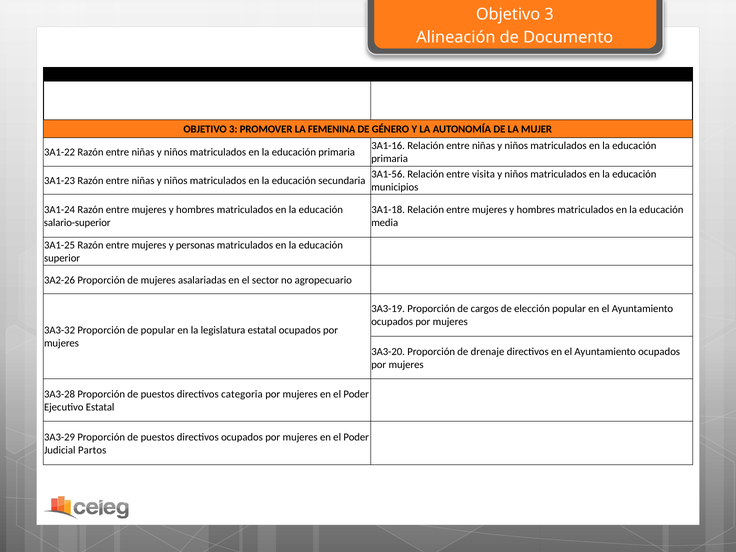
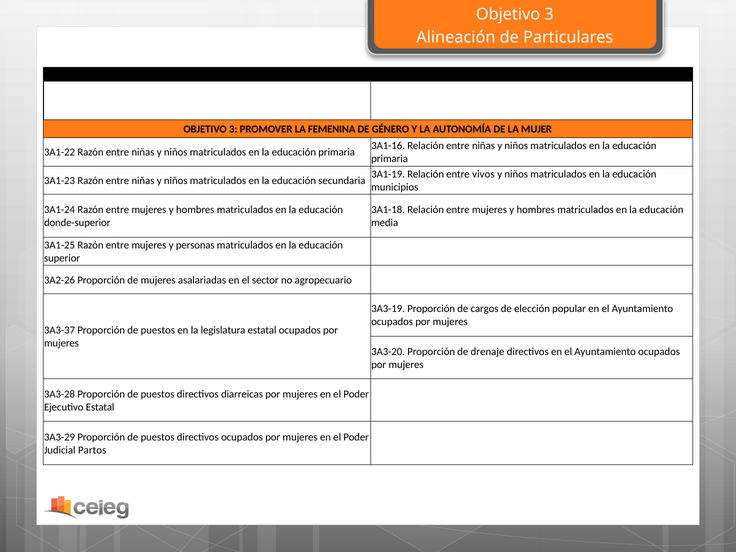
Documento: Documento -> Particulares
3A1-56: 3A1-56 -> 3A1-19
visita: visita -> vivos
salario-superior: salario-superior -> donde-superior
3A3-32: 3A3-32 -> 3A3-37
popular at (158, 330): popular -> puestos
categoria: categoria -> diarreicas
